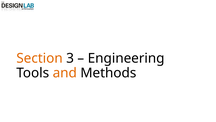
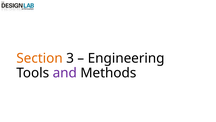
and colour: orange -> purple
